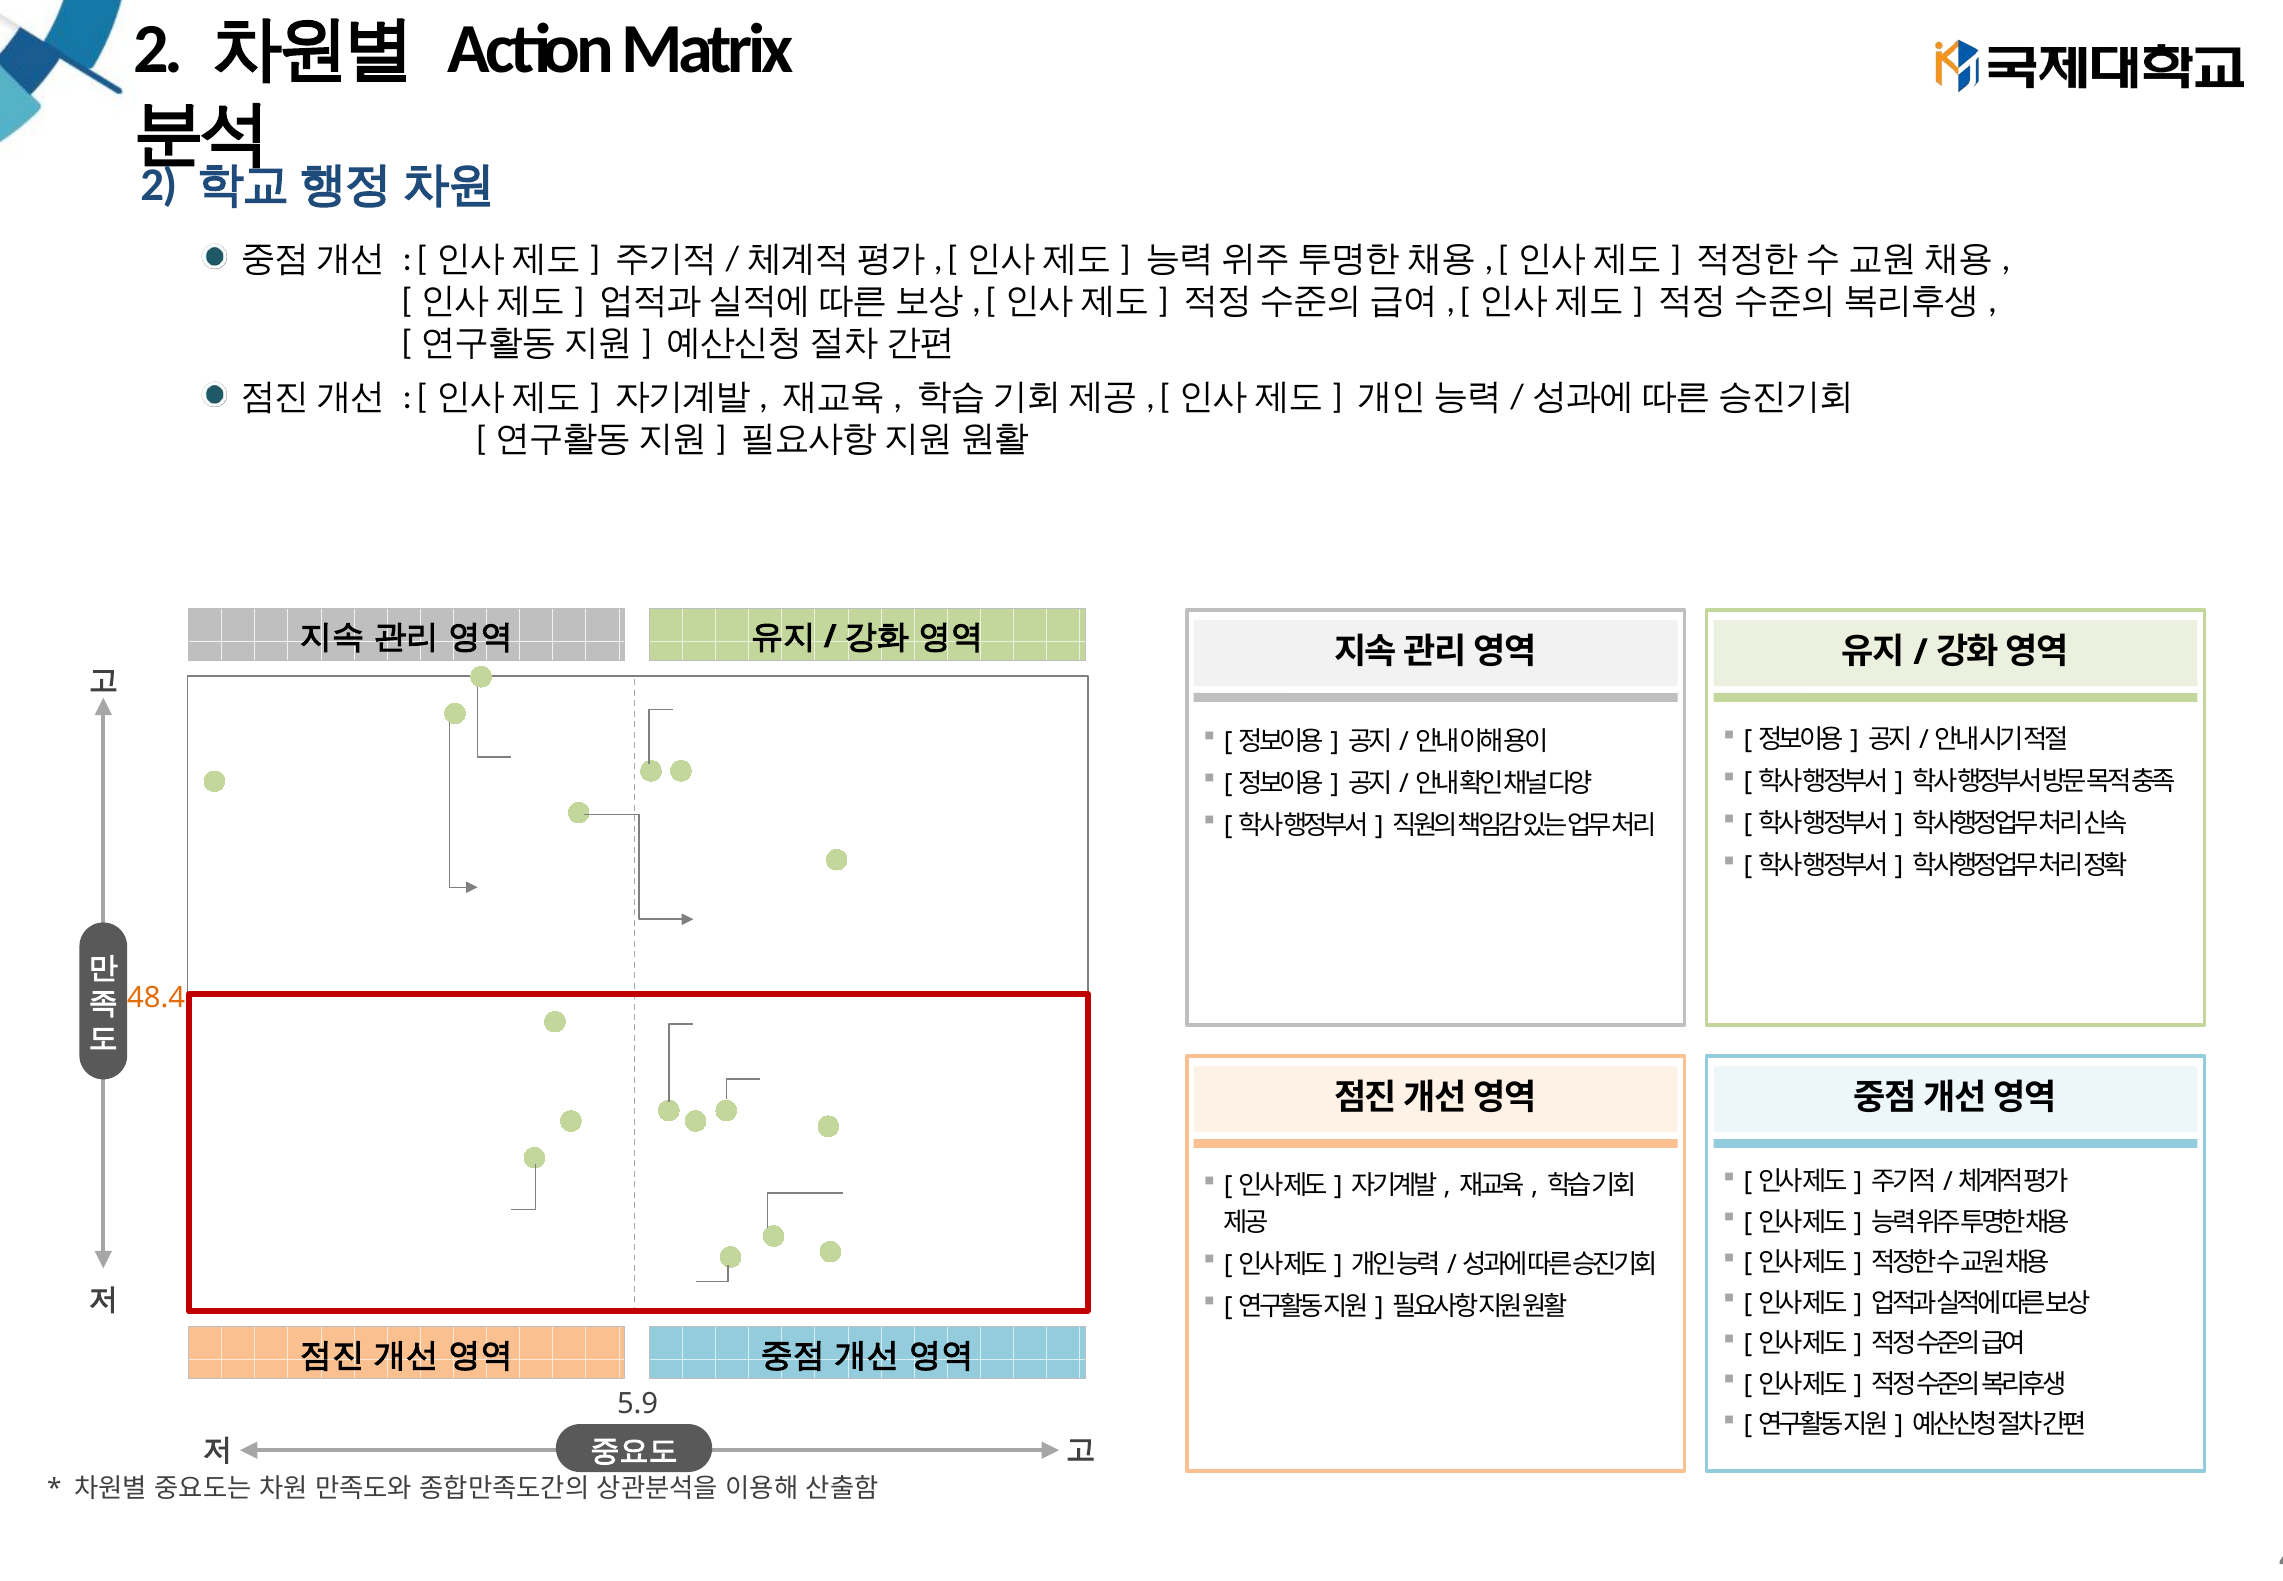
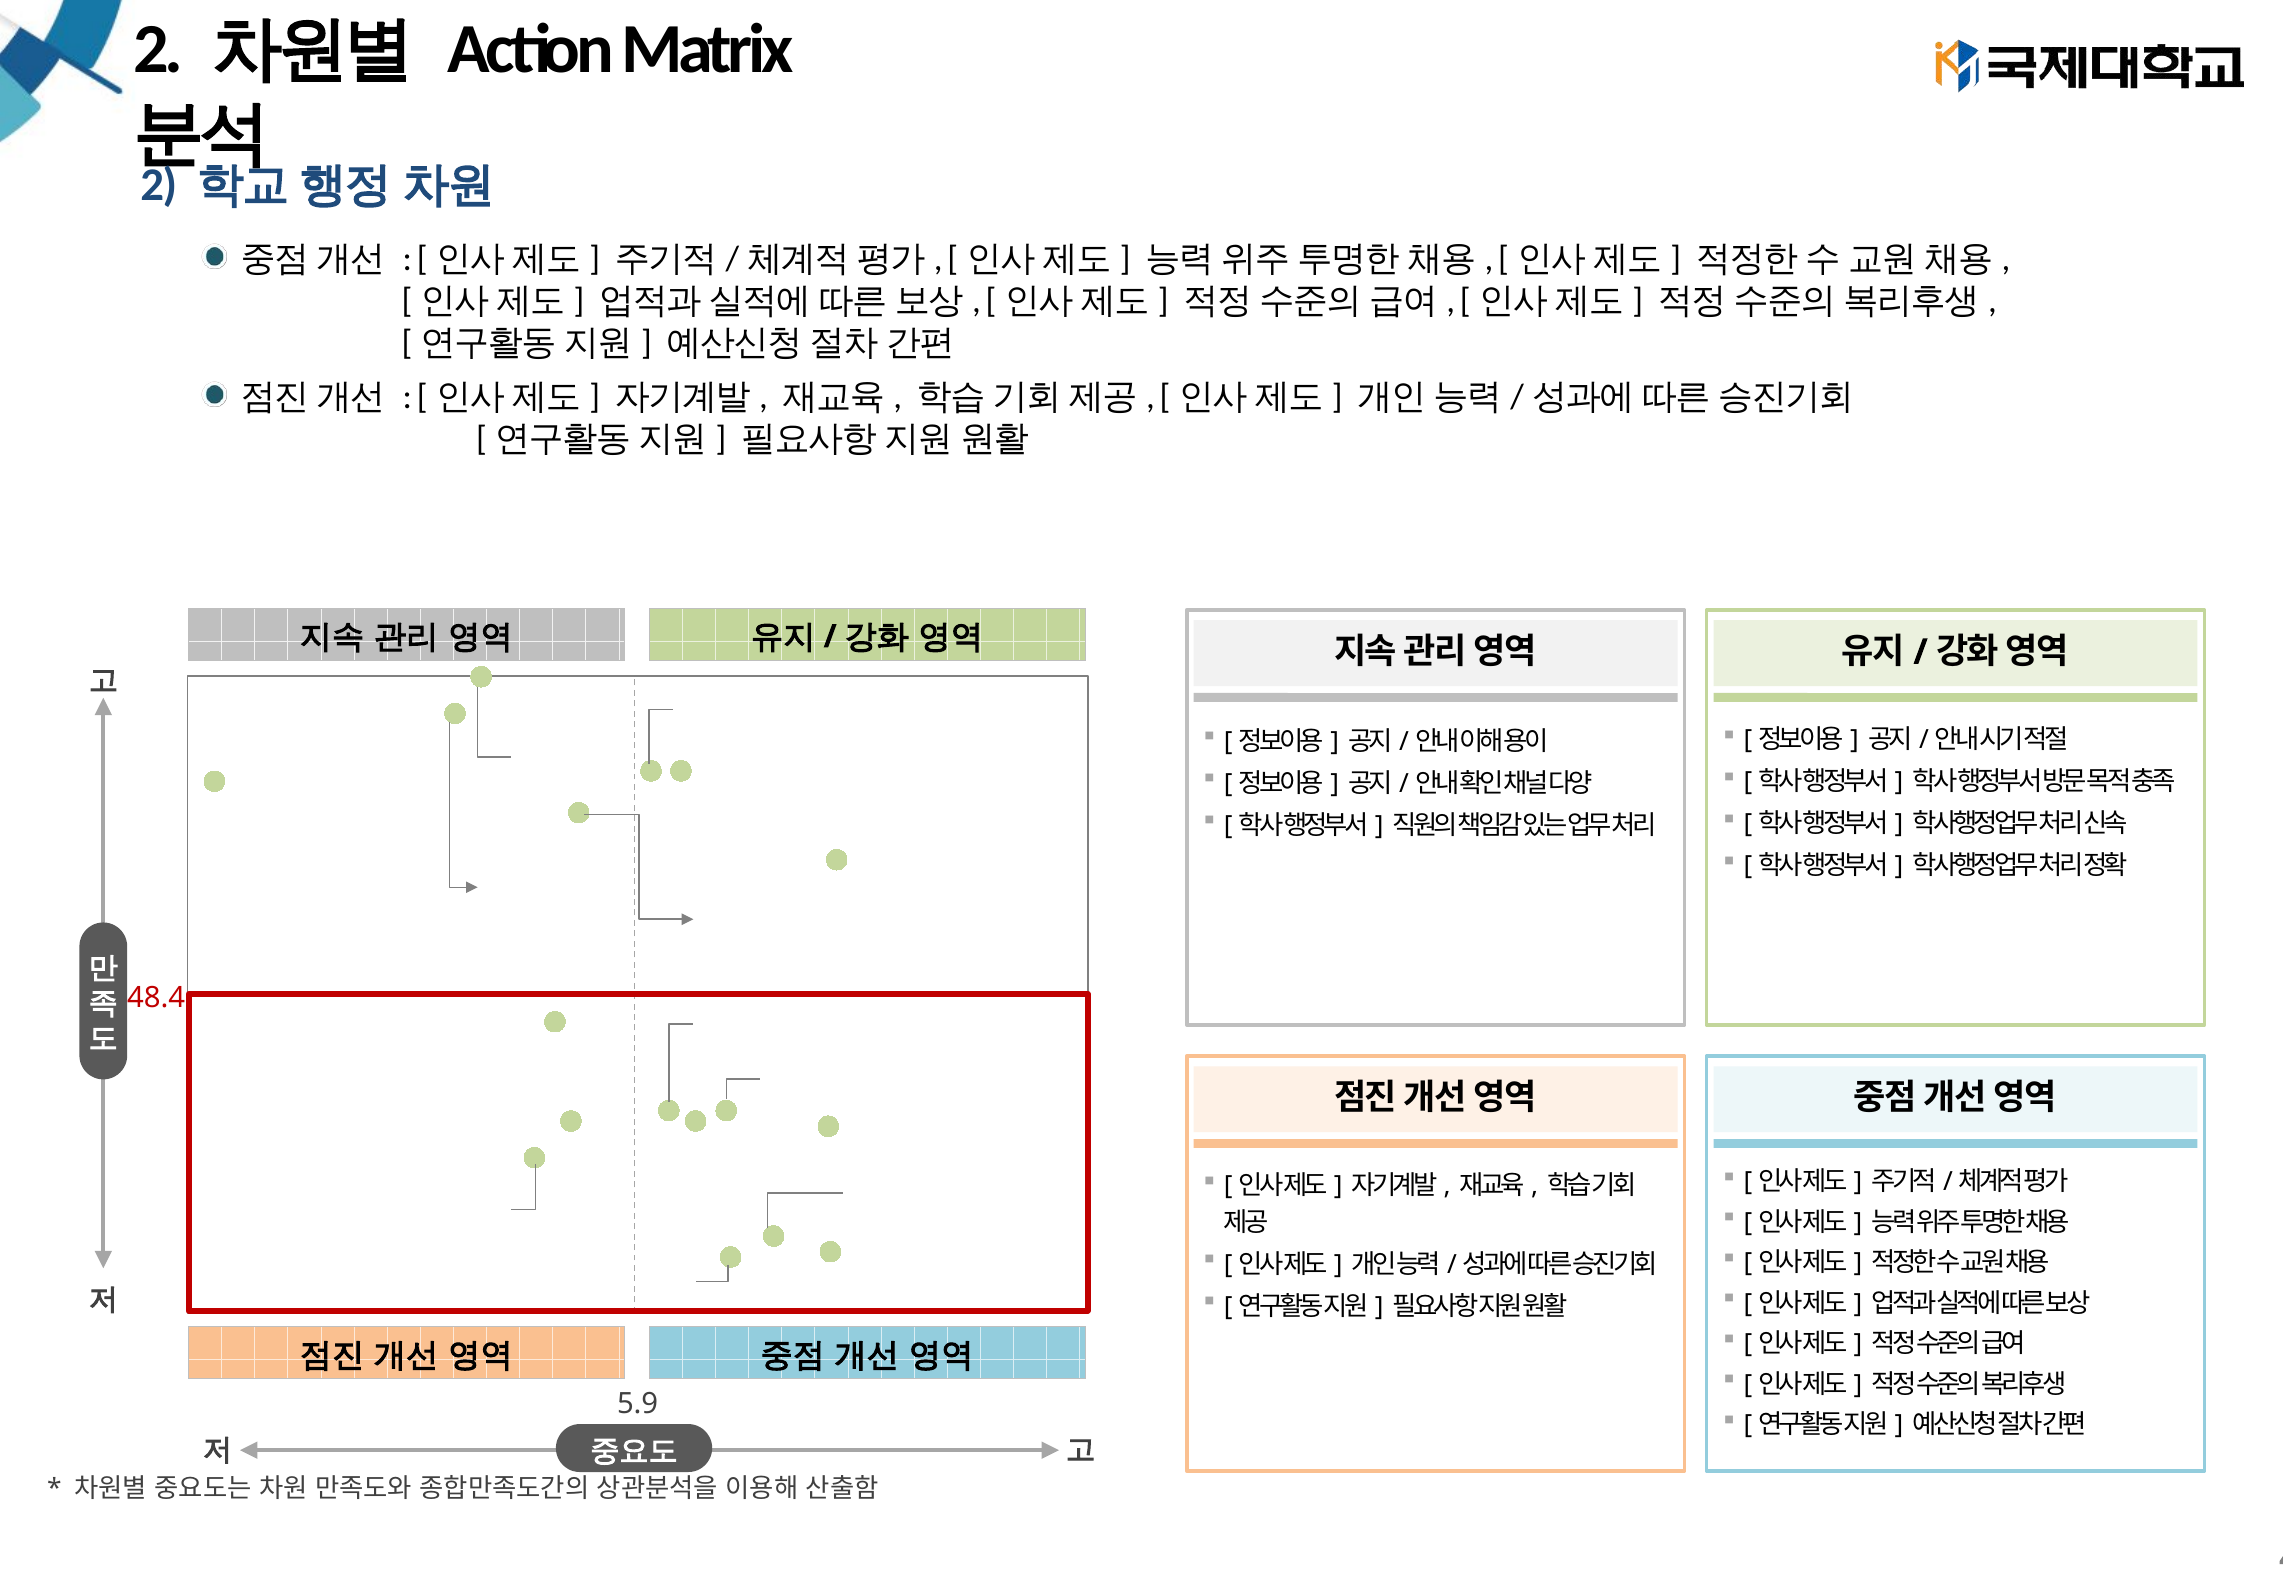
48.4 colour: orange -> red
